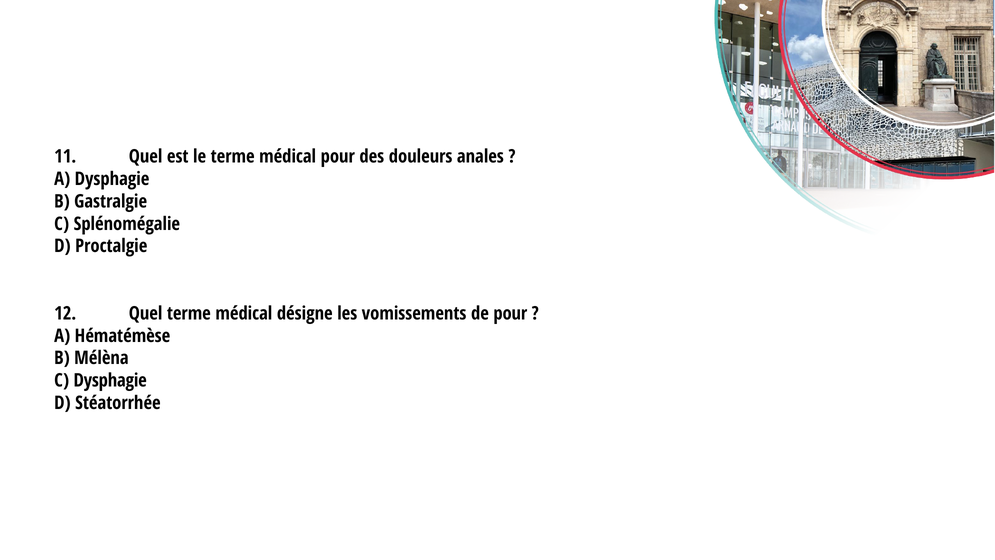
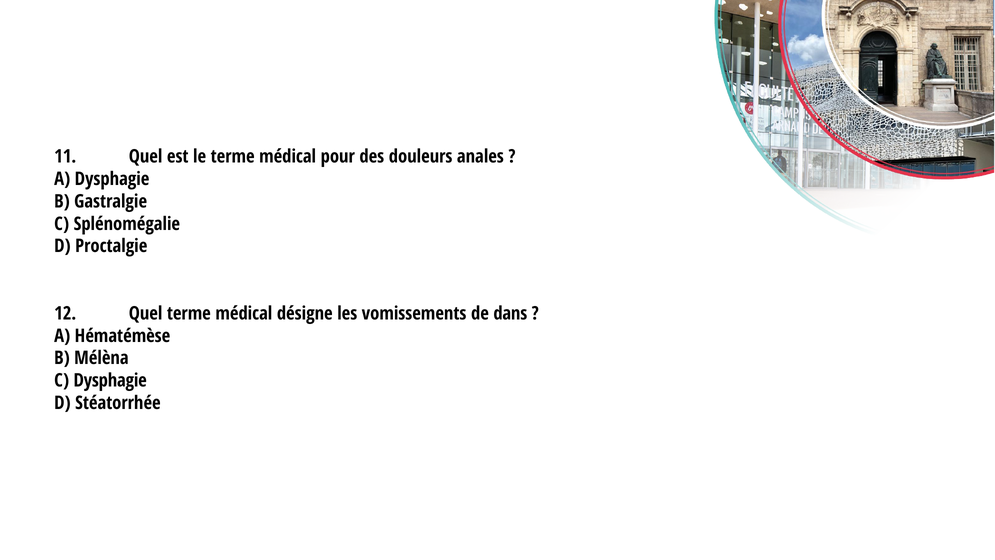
de pour: pour -> dans
